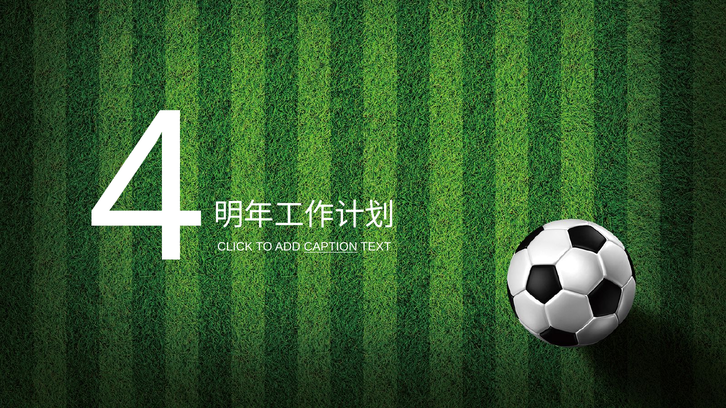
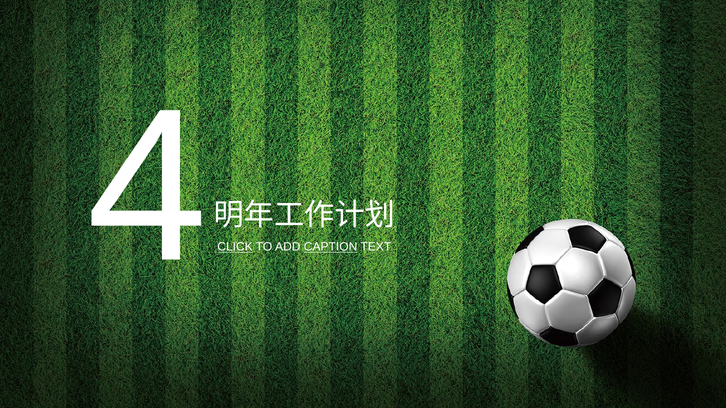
CLICK underline: none -> present
